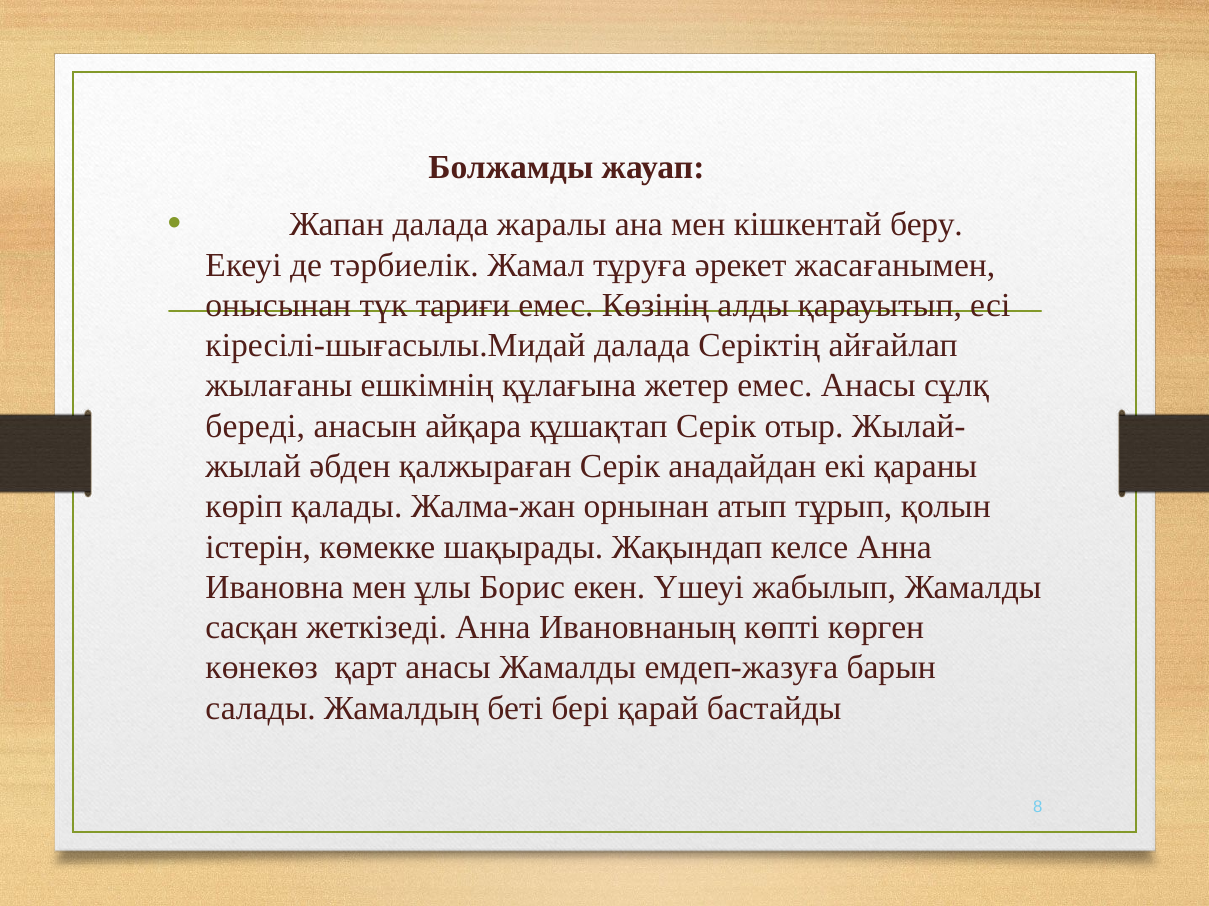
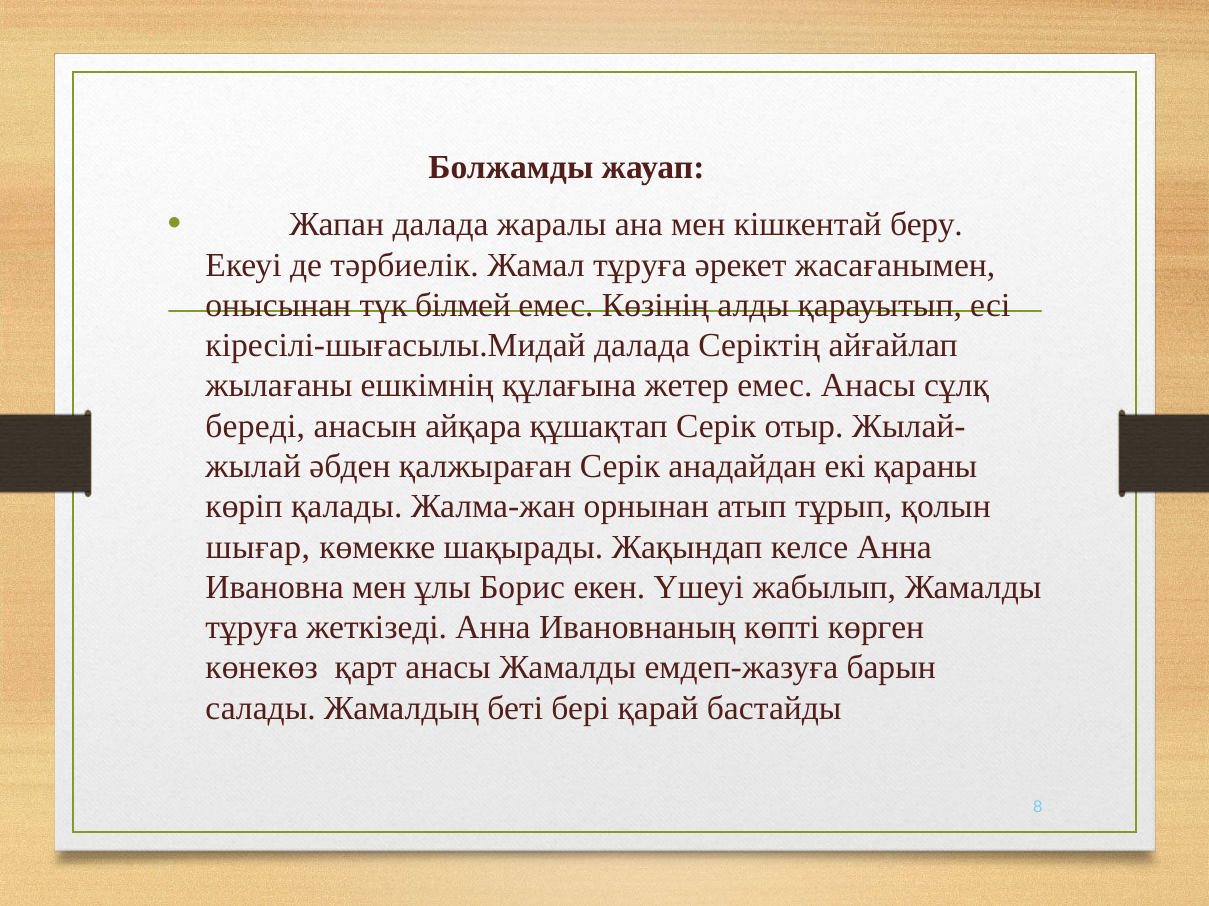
тариғи: тариғи -> білмей
істерін: істерін -> шығар
сасқан at (252, 628): сасқан -> тұруға
